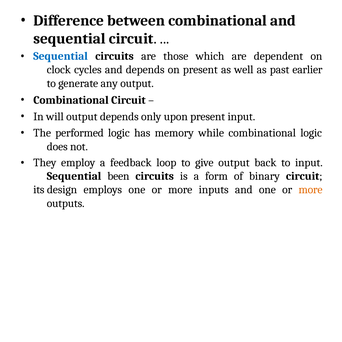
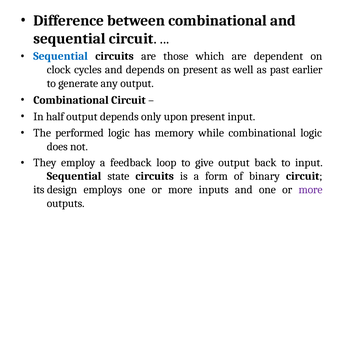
will: will -> half
been: been -> state
more at (311, 190) colour: orange -> purple
